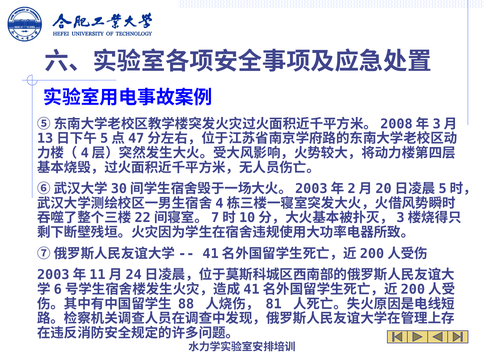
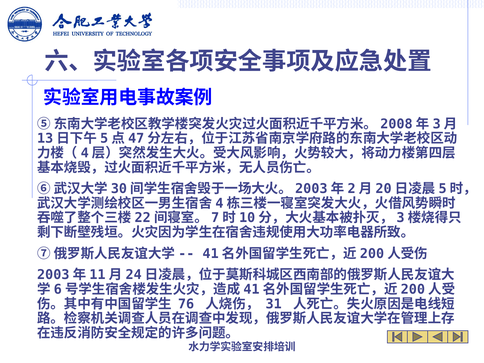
88: 88 -> 76
81: 81 -> 31
